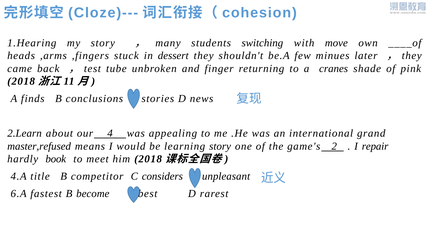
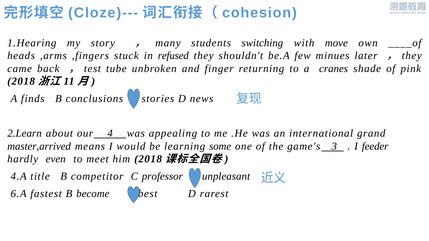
dessert: dessert -> refused
master,refused: master,refused -> master,arrived
learning story: story -> some
2: 2 -> 3
repair: repair -> feeder
book: book -> even
considers: considers -> professor
